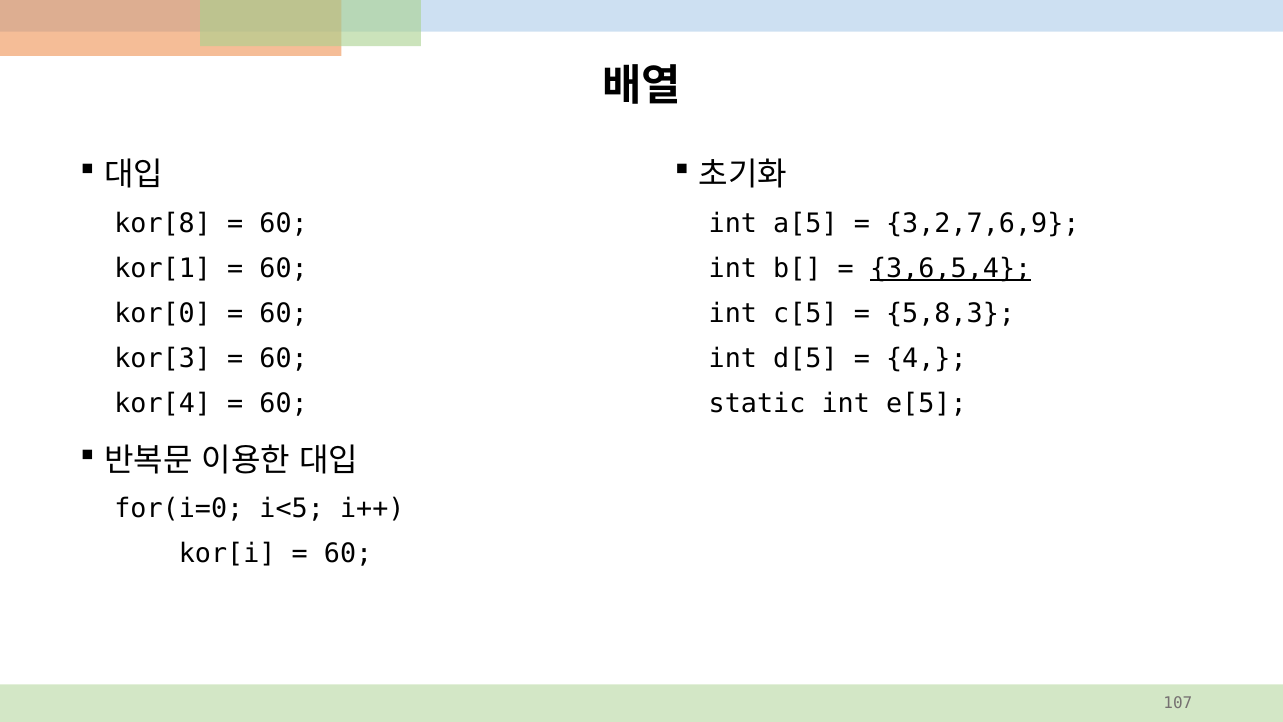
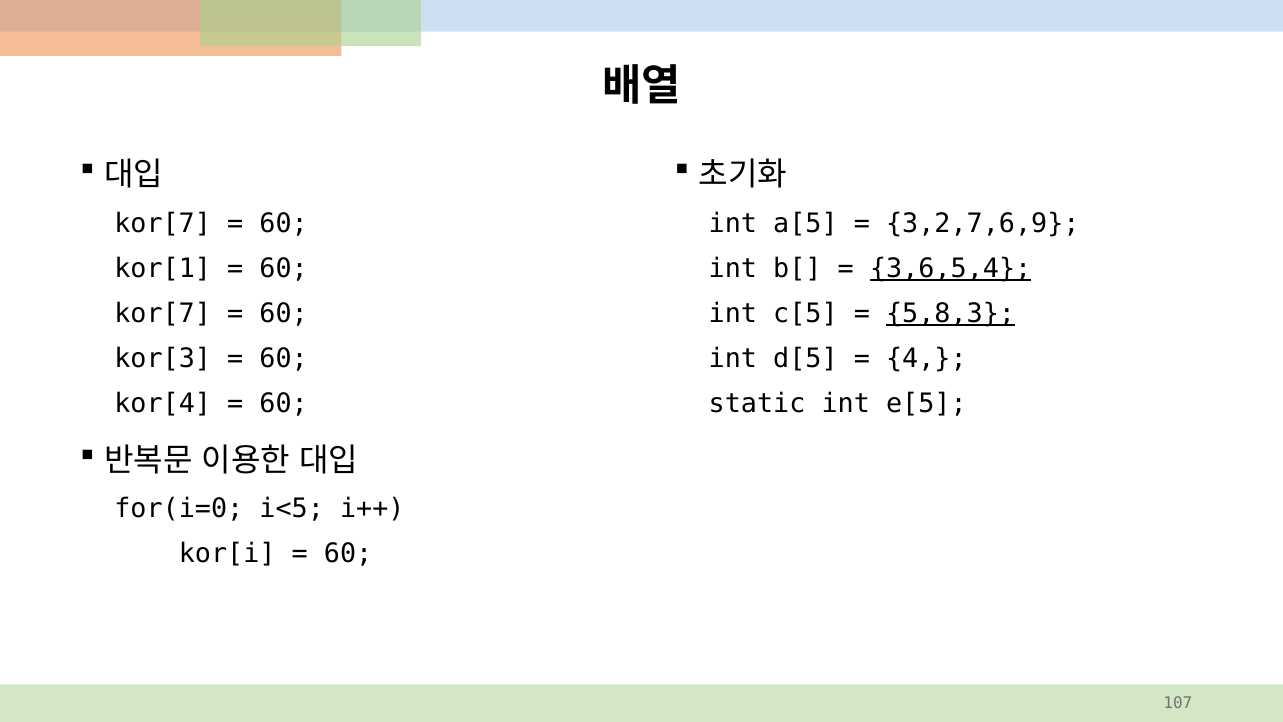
kor[8 at (163, 223): kor[8 -> kor[7
kor[0 at (163, 314): kor[0 -> kor[7
5,8,3 underline: none -> present
